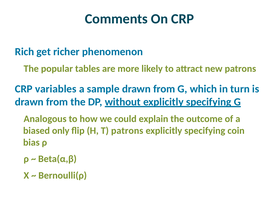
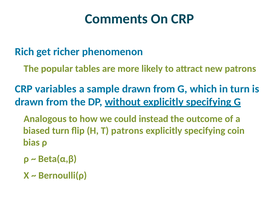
explain: explain -> instead
biased only: only -> turn
